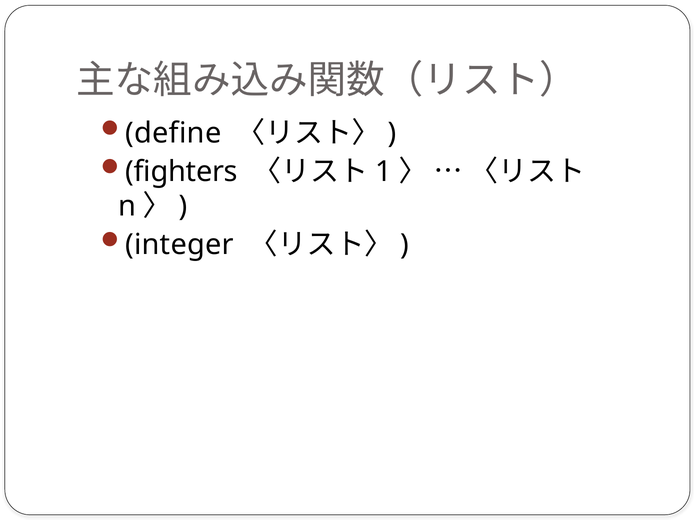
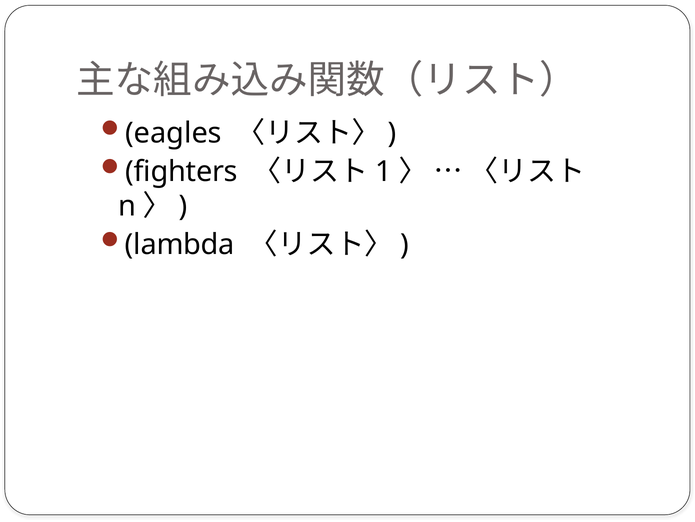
define: define -> eagles
integer: integer -> lambda
